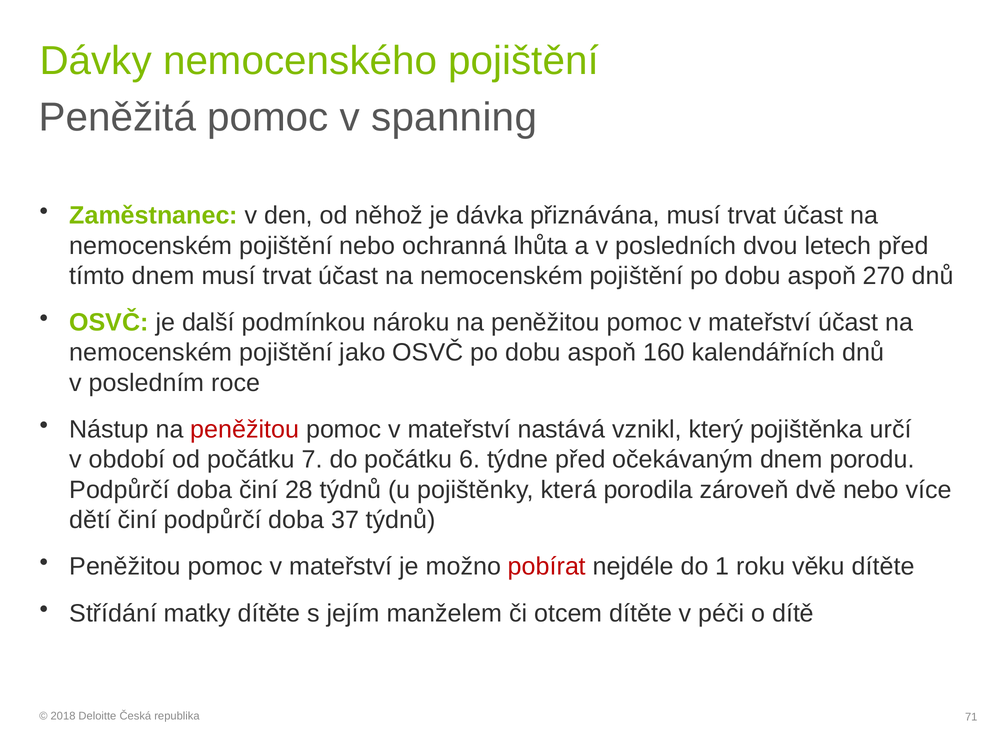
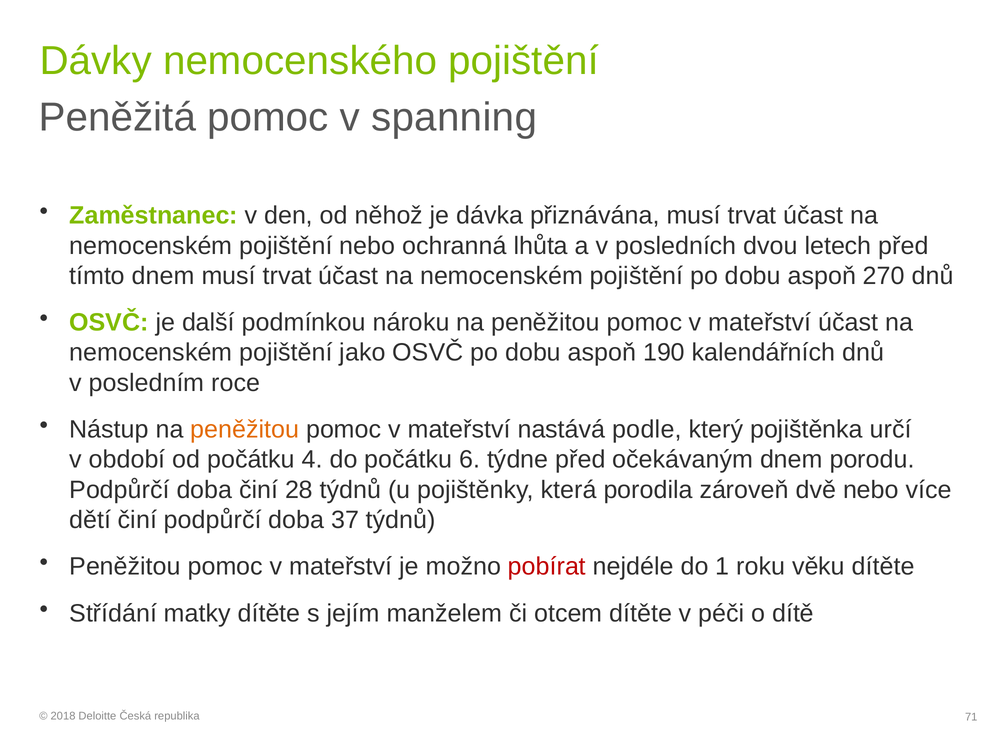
160: 160 -> 190
peněžitou at (245, 430) colour: red -> orange
vznikl: vznikl -> podle
7: 7 -> 4
